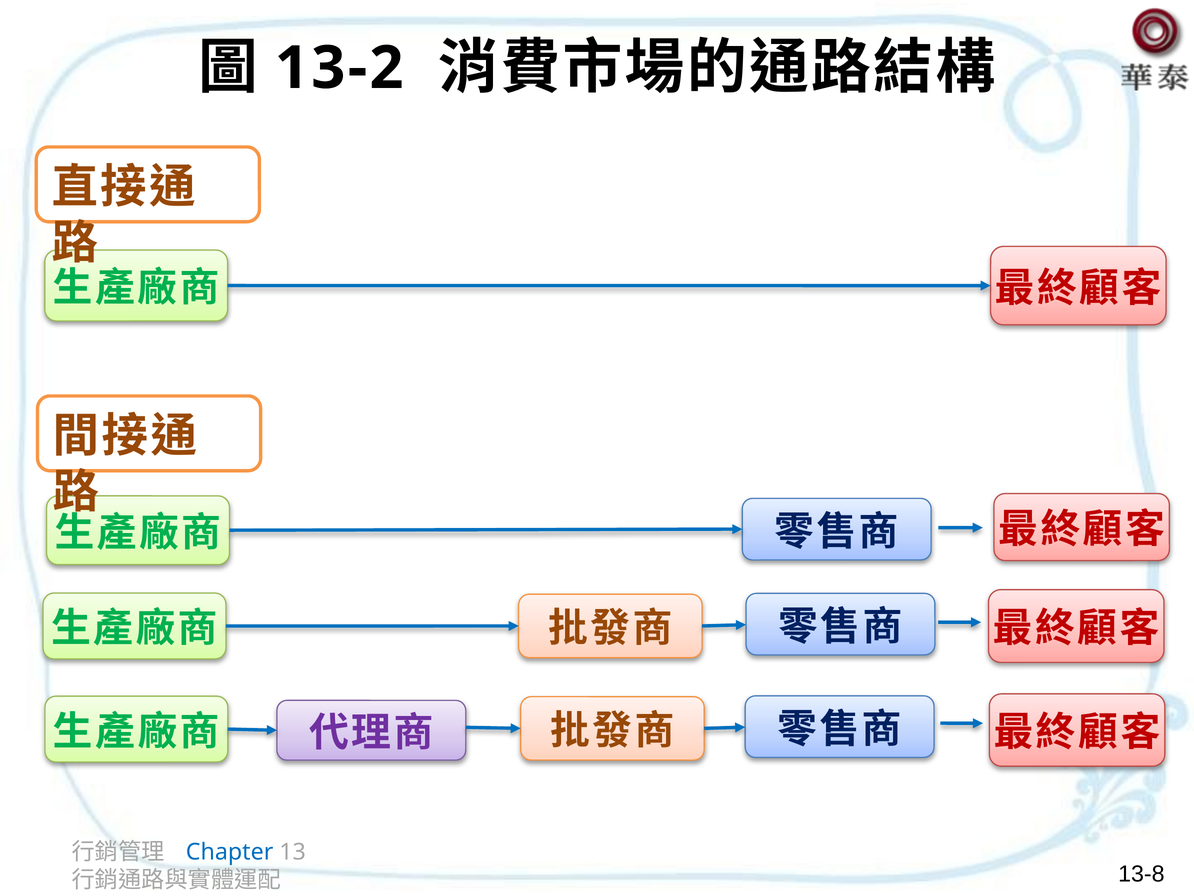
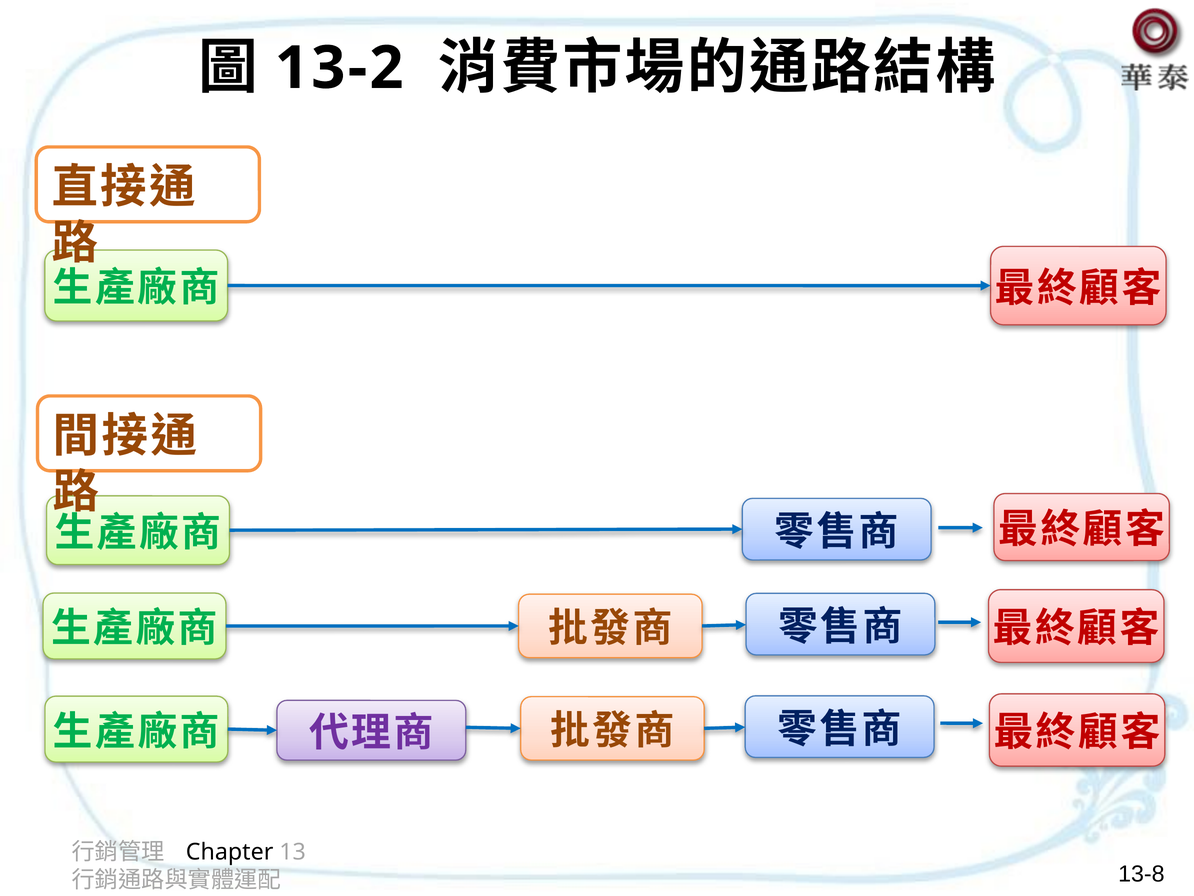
Chapter colour: blue -> black
